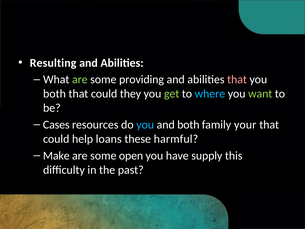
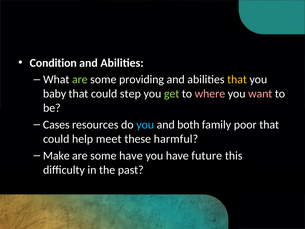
Resulting: Resulting -> Condition
that at (237, 79) colour: pink -> yellow
both at (54, 94): both -> baby
they: they -> step
where colour: light blue -> pink
want colour: light green -> pink
your: your -> poor
loans: loans -> meet
some open: open -> have
supply: supply -> future
